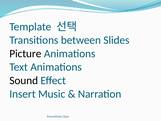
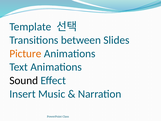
Picture colour: black -> orange
